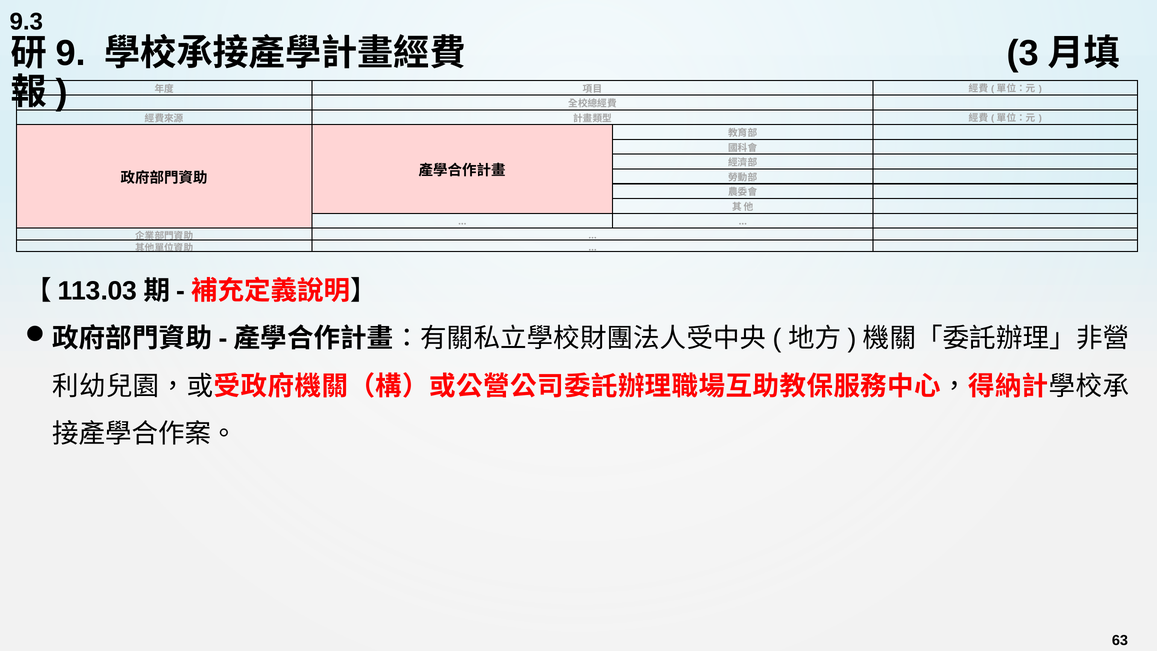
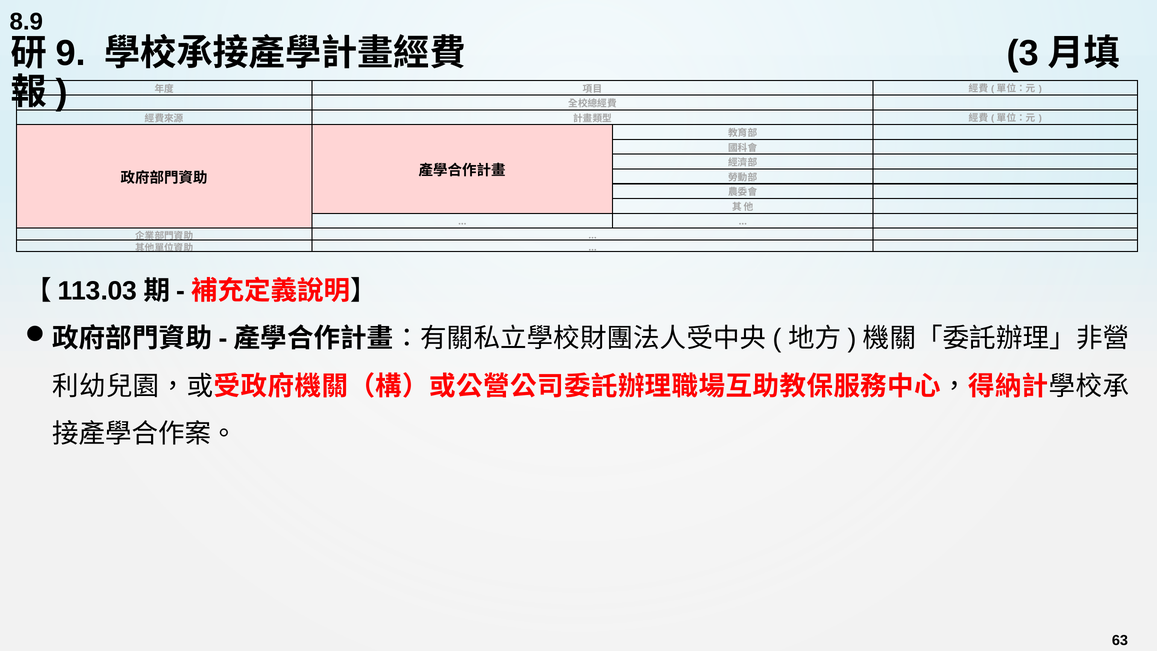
9.3: 9.3 -> 8.9
